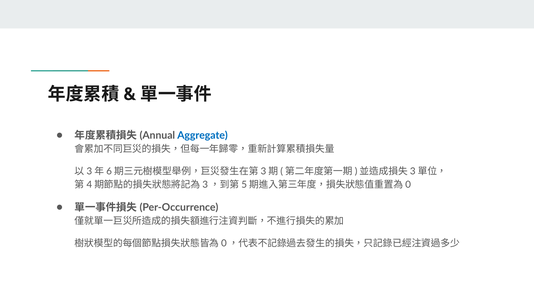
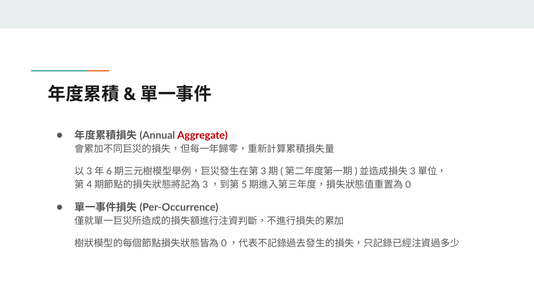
Aggregate colour: blue -> red
